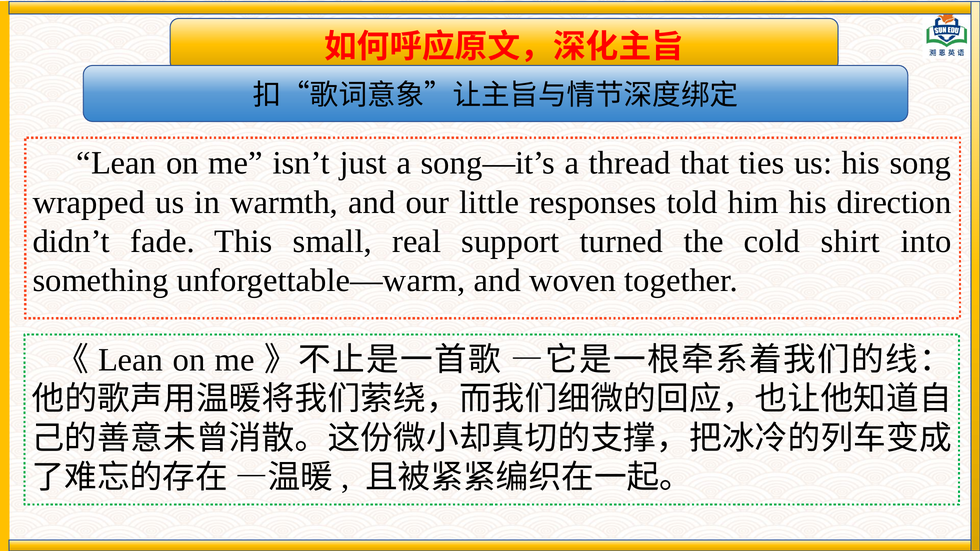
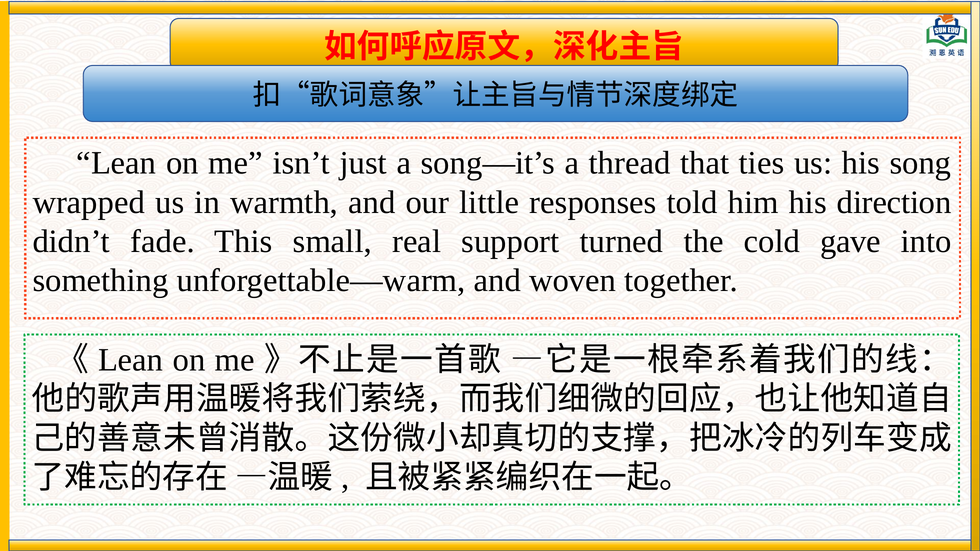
shirt: shirt -> gave
